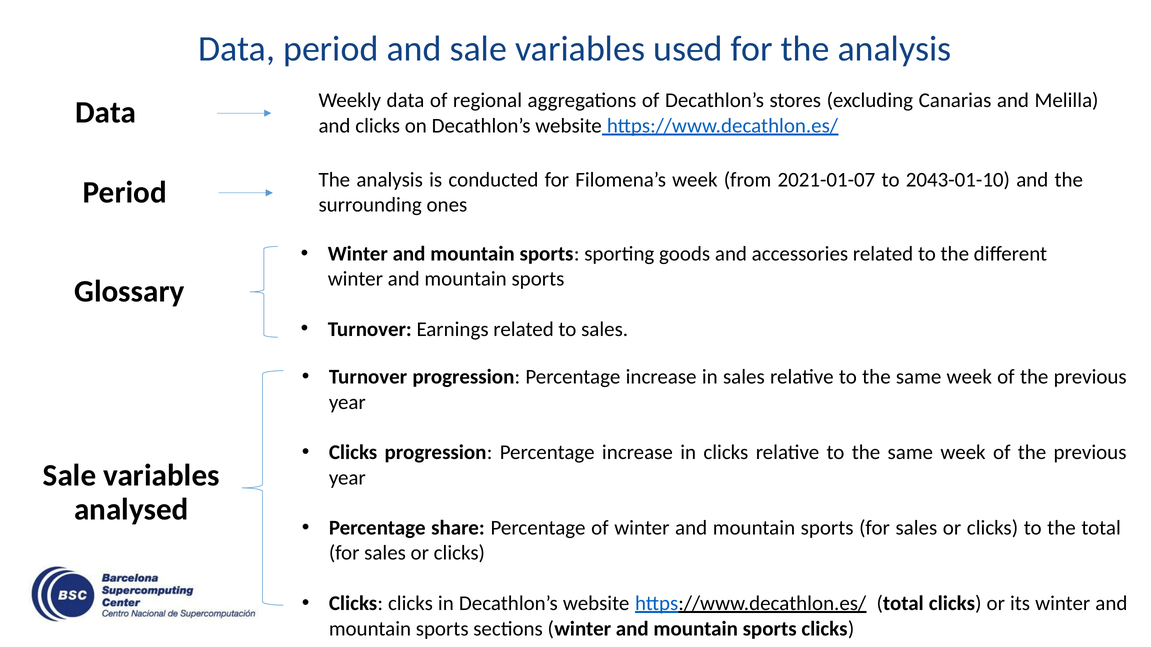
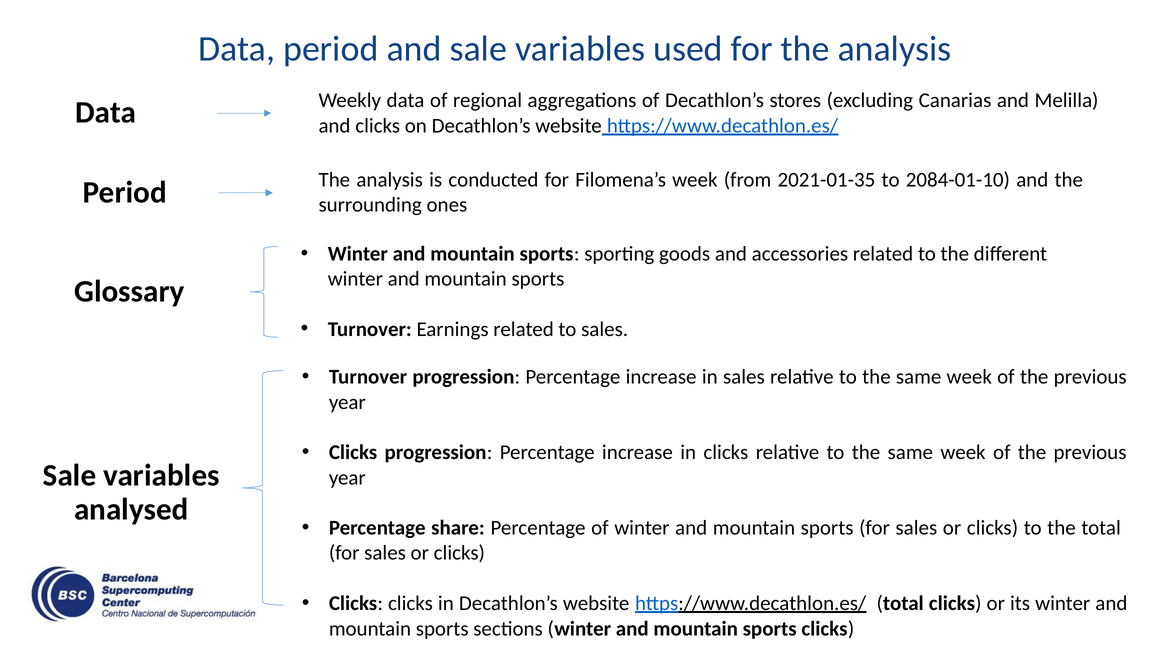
2021-01-07: 2021-01-07 -> 2021-01-35
2043-01-10: 2043-01-10 -> 2084-01-10
